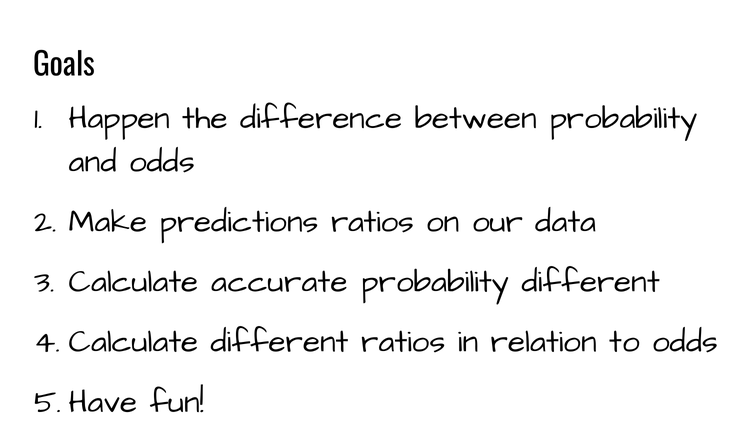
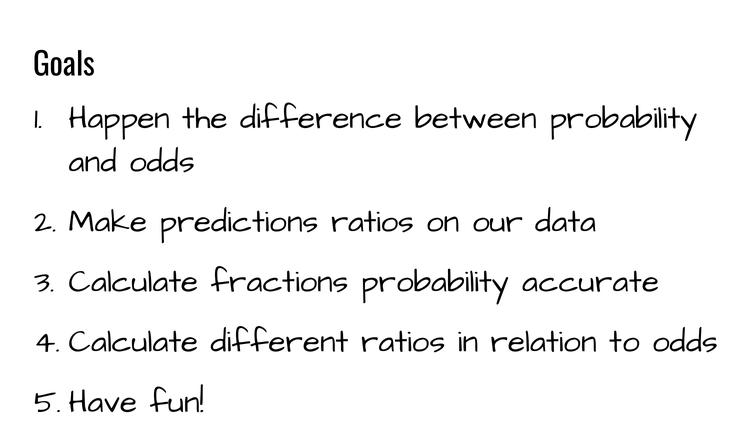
accurate: accurate -> fractions
probability different: different -> accurate
